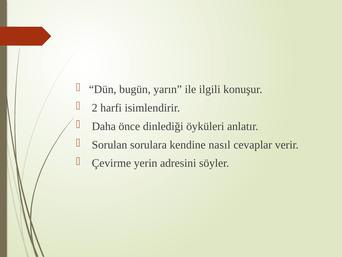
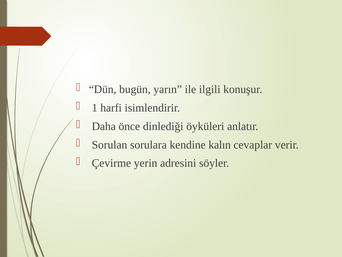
2: 2 -> 1
nasıl: nasıl -> kalın
